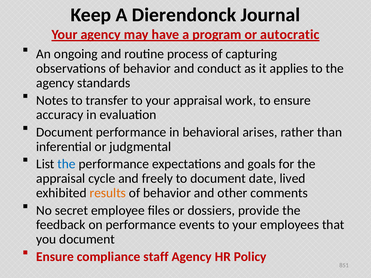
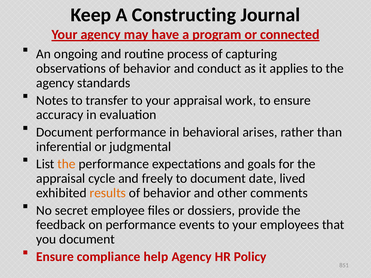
Dierendonck: Dierendonck -> Constructing
autocratic: autocratic -> connected
the at (67, 164) colour: blue -> orange
staff: staff -> help
